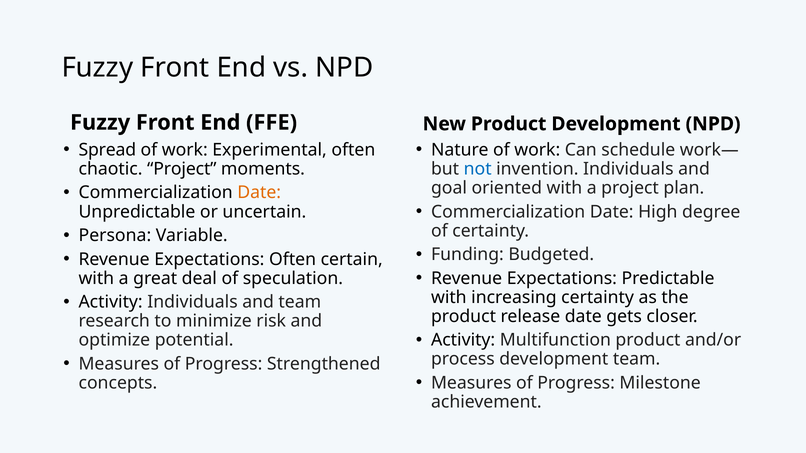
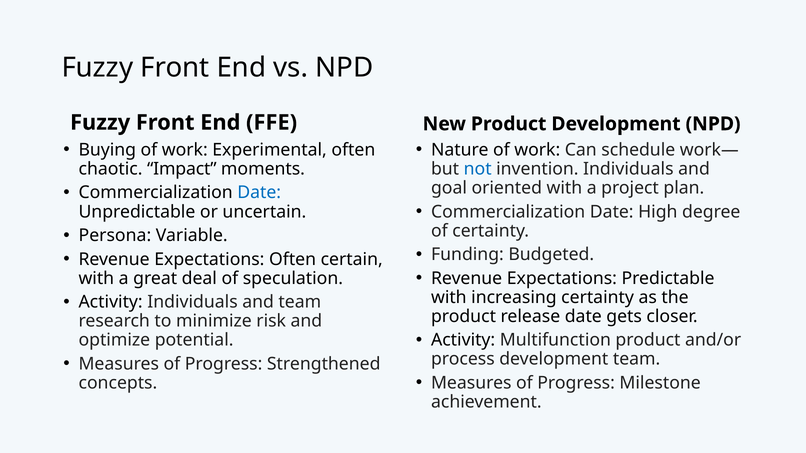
Spread: Spread -> Buying
chaotic Project: Project -> Impact
Date at (259, 193) colour: orange -> blue
